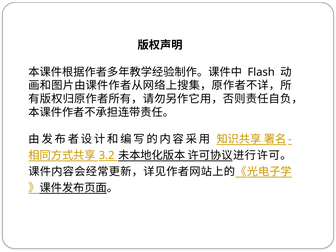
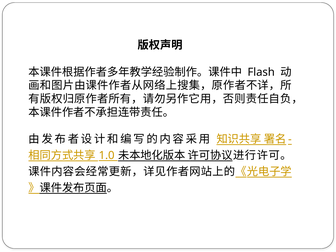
3.2: 3.2 -> 1.0
